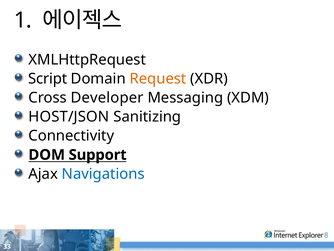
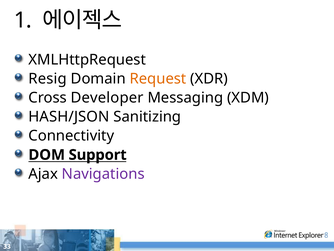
Script: Script -> Resig
HOST/JSON: HOST/JSON -> HASH/JSON
Navigations colour: blue -> purple
